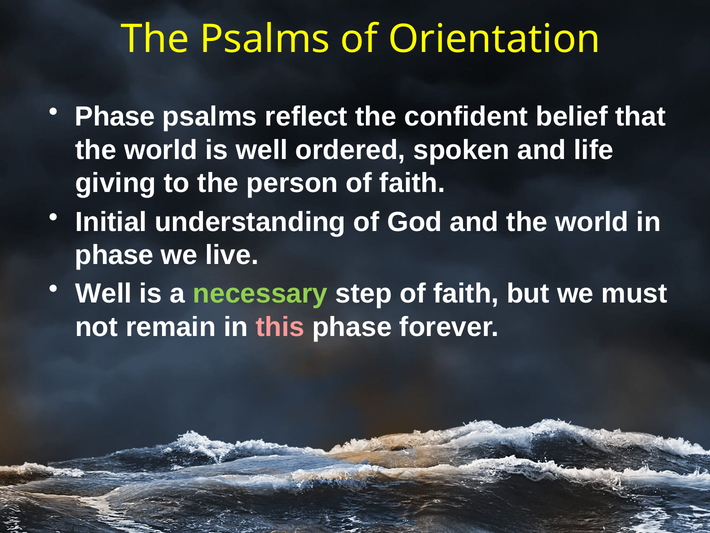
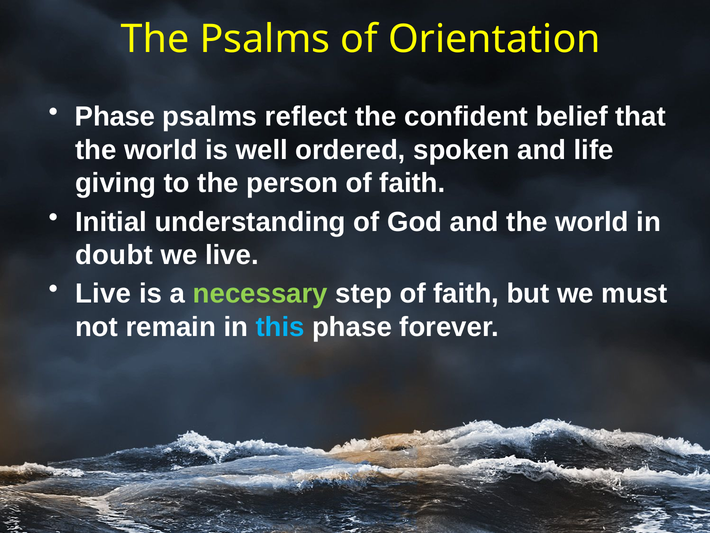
phase at (114, 255): phase -> doubt
Well at (103, 294): Well -> Live
this colour: pink -> light blue
